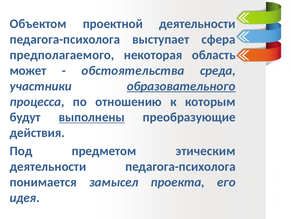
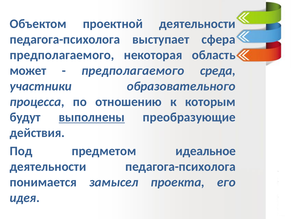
обстоятельства at (133, 70): обстоятельства -> предполагаемого
образовательного underline: present -> none
этическим: этическим -> идеальное
